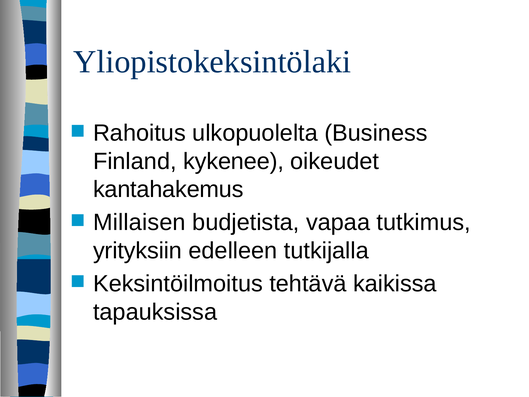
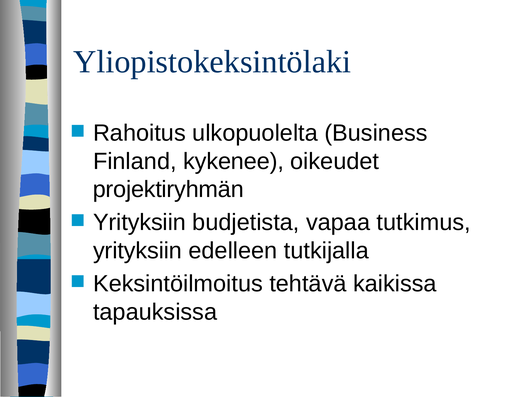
kantahakemus: kantahakemus -> projektiryhmän
Millaisen at (139, 222): Millaisen -> Yrityksiin
